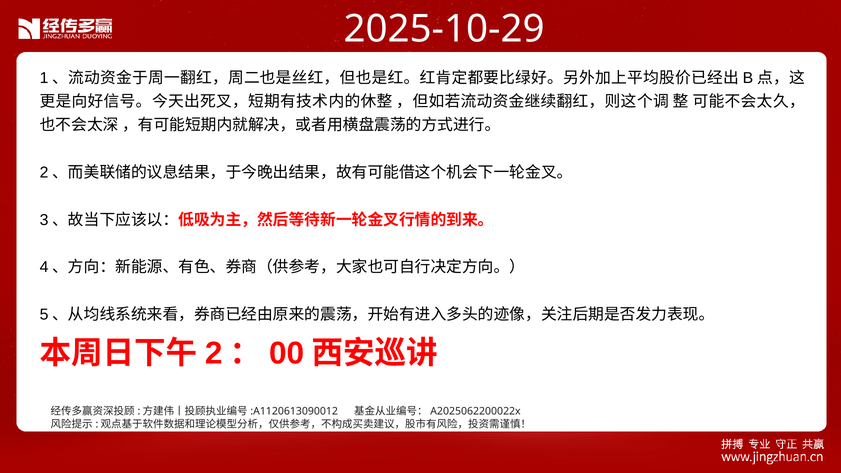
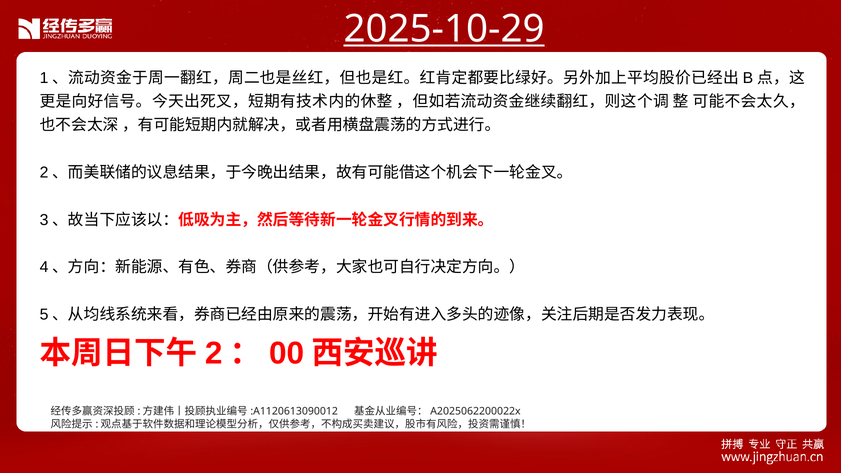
2025-10-29 underline: none -> present
